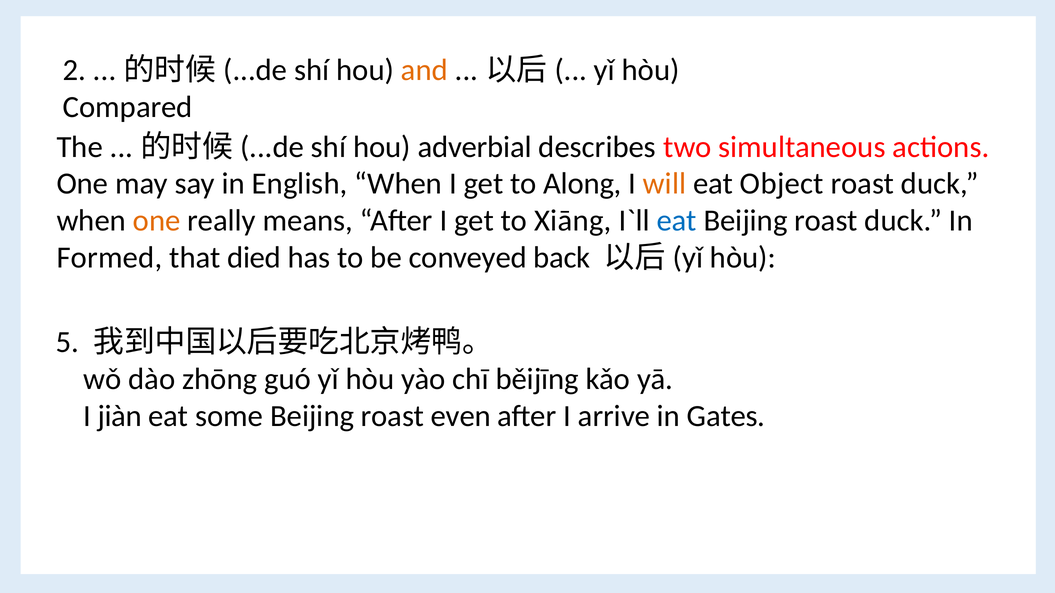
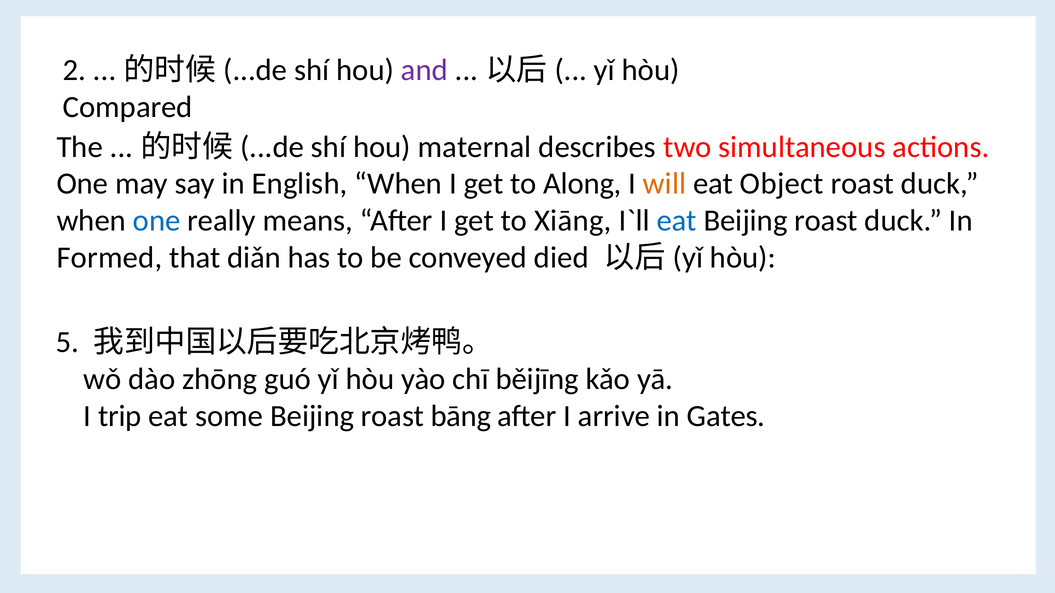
and colour: orange -> purple
adverbial: adverbial -> maternal
one at (157, 221) colour: orange -> blue
died: died -> diǎn
back: back -> died
jiàn: jiàn -> trip
even: even -> bāng
